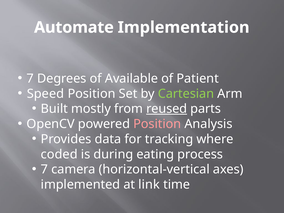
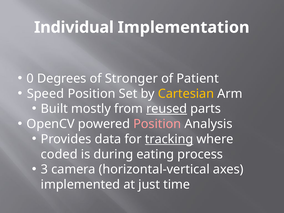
Automate: Automate -> Individual
7 at (30, 78): 7 -> 0
Available: Available -> Stronger
Cartesian colour: light green -> yellow
tracking underline: none -> present
7 at (44, 169): 7 -> 3
link: link -> just
